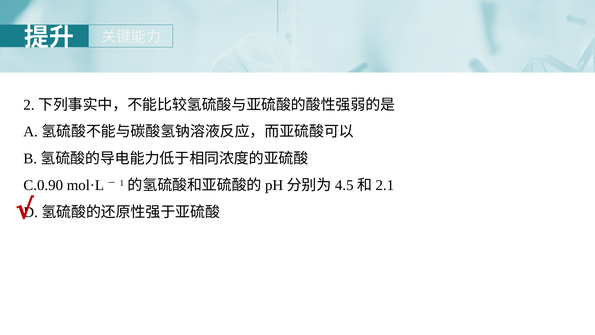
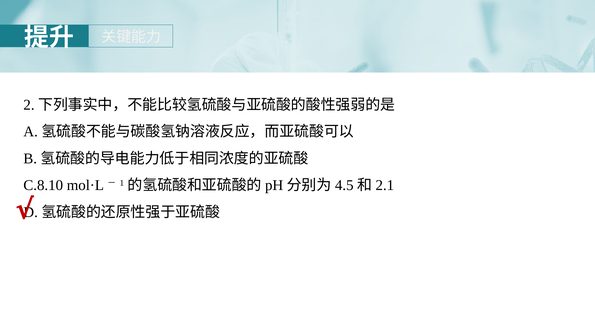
C.0.90: C.0.90 -> C.8.10
